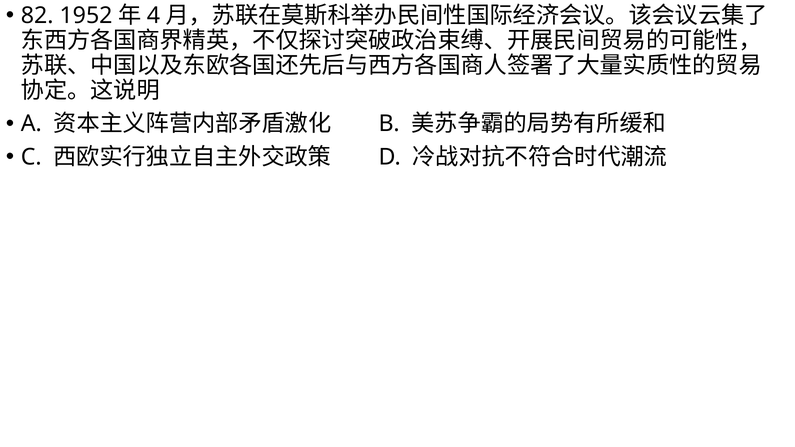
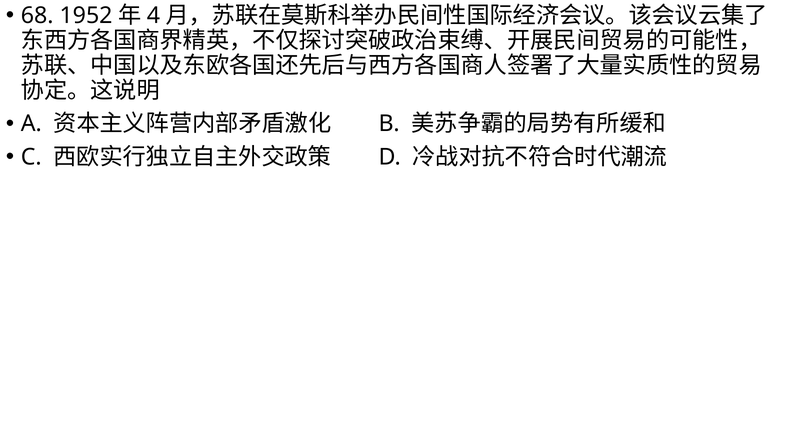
82: 82 -> 68
